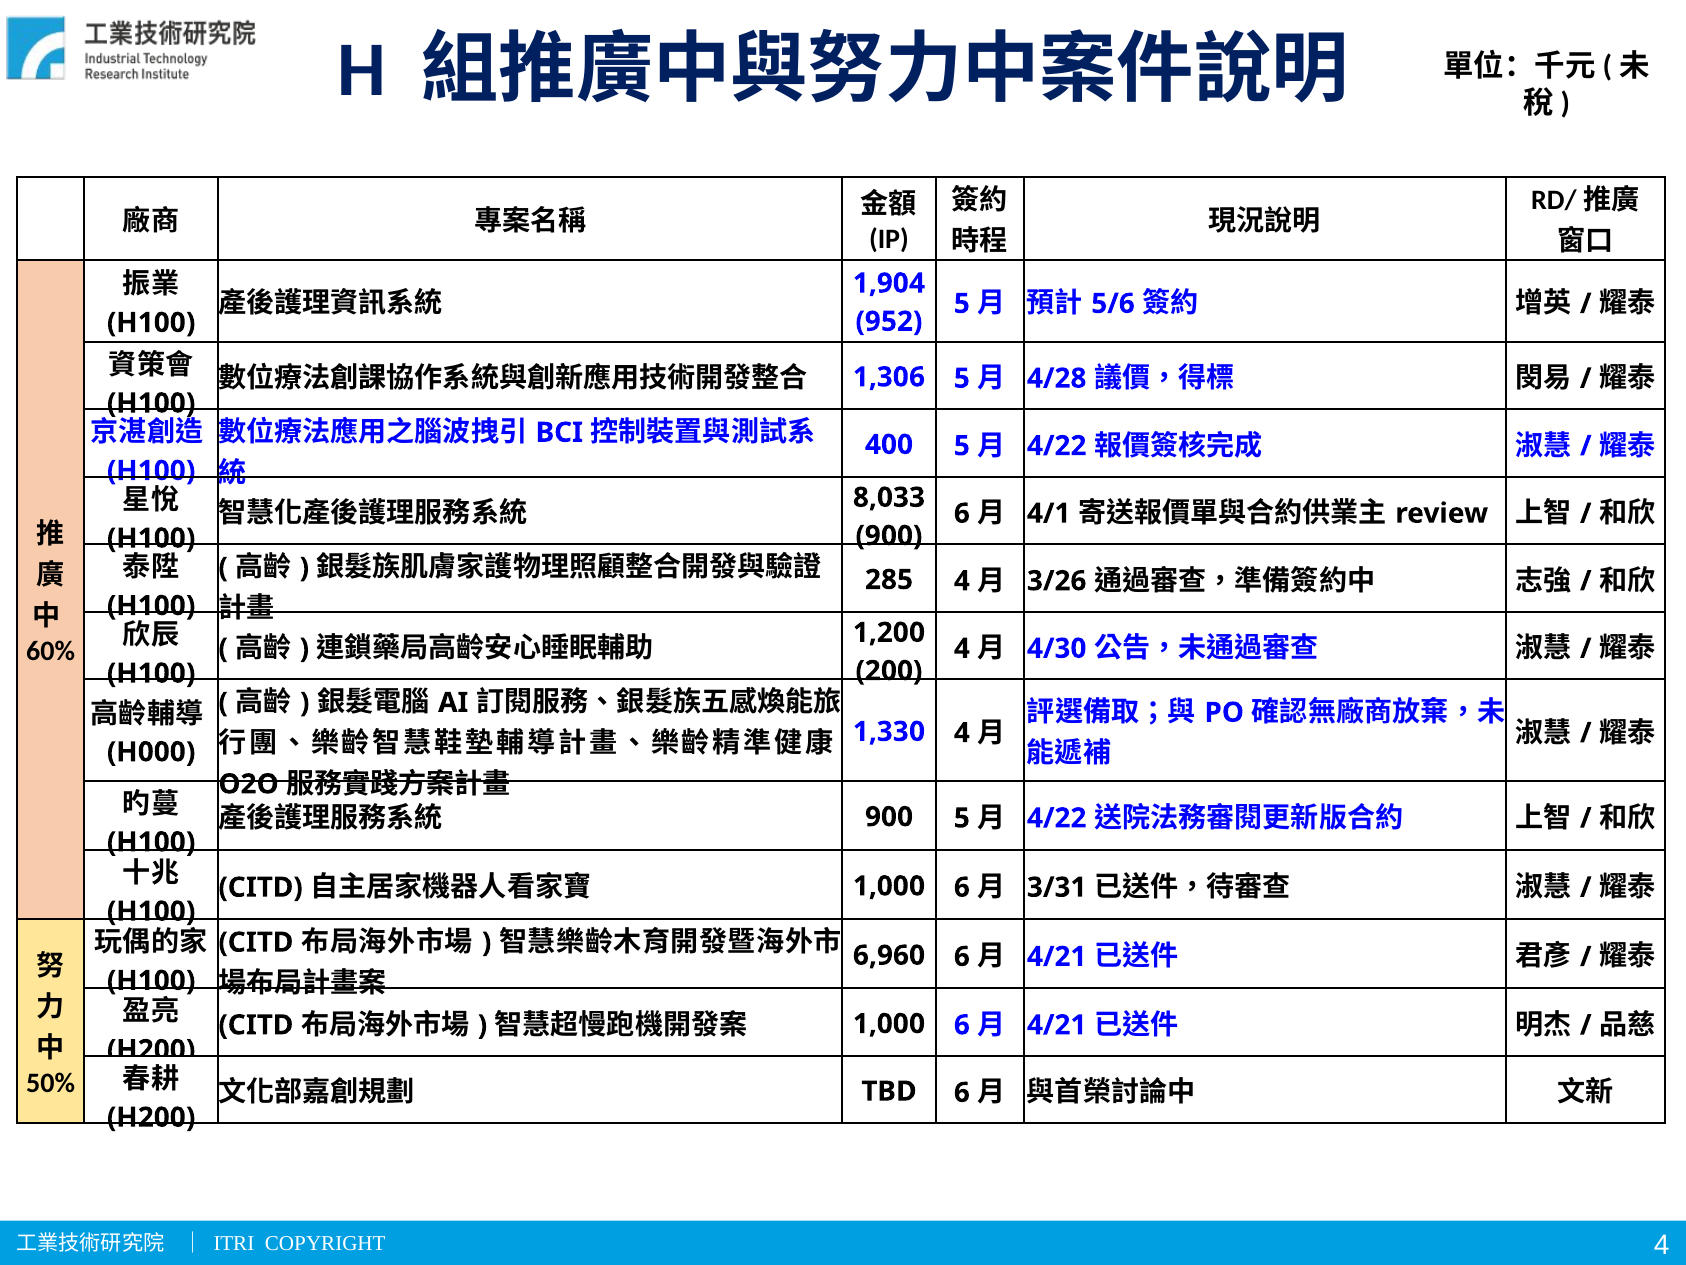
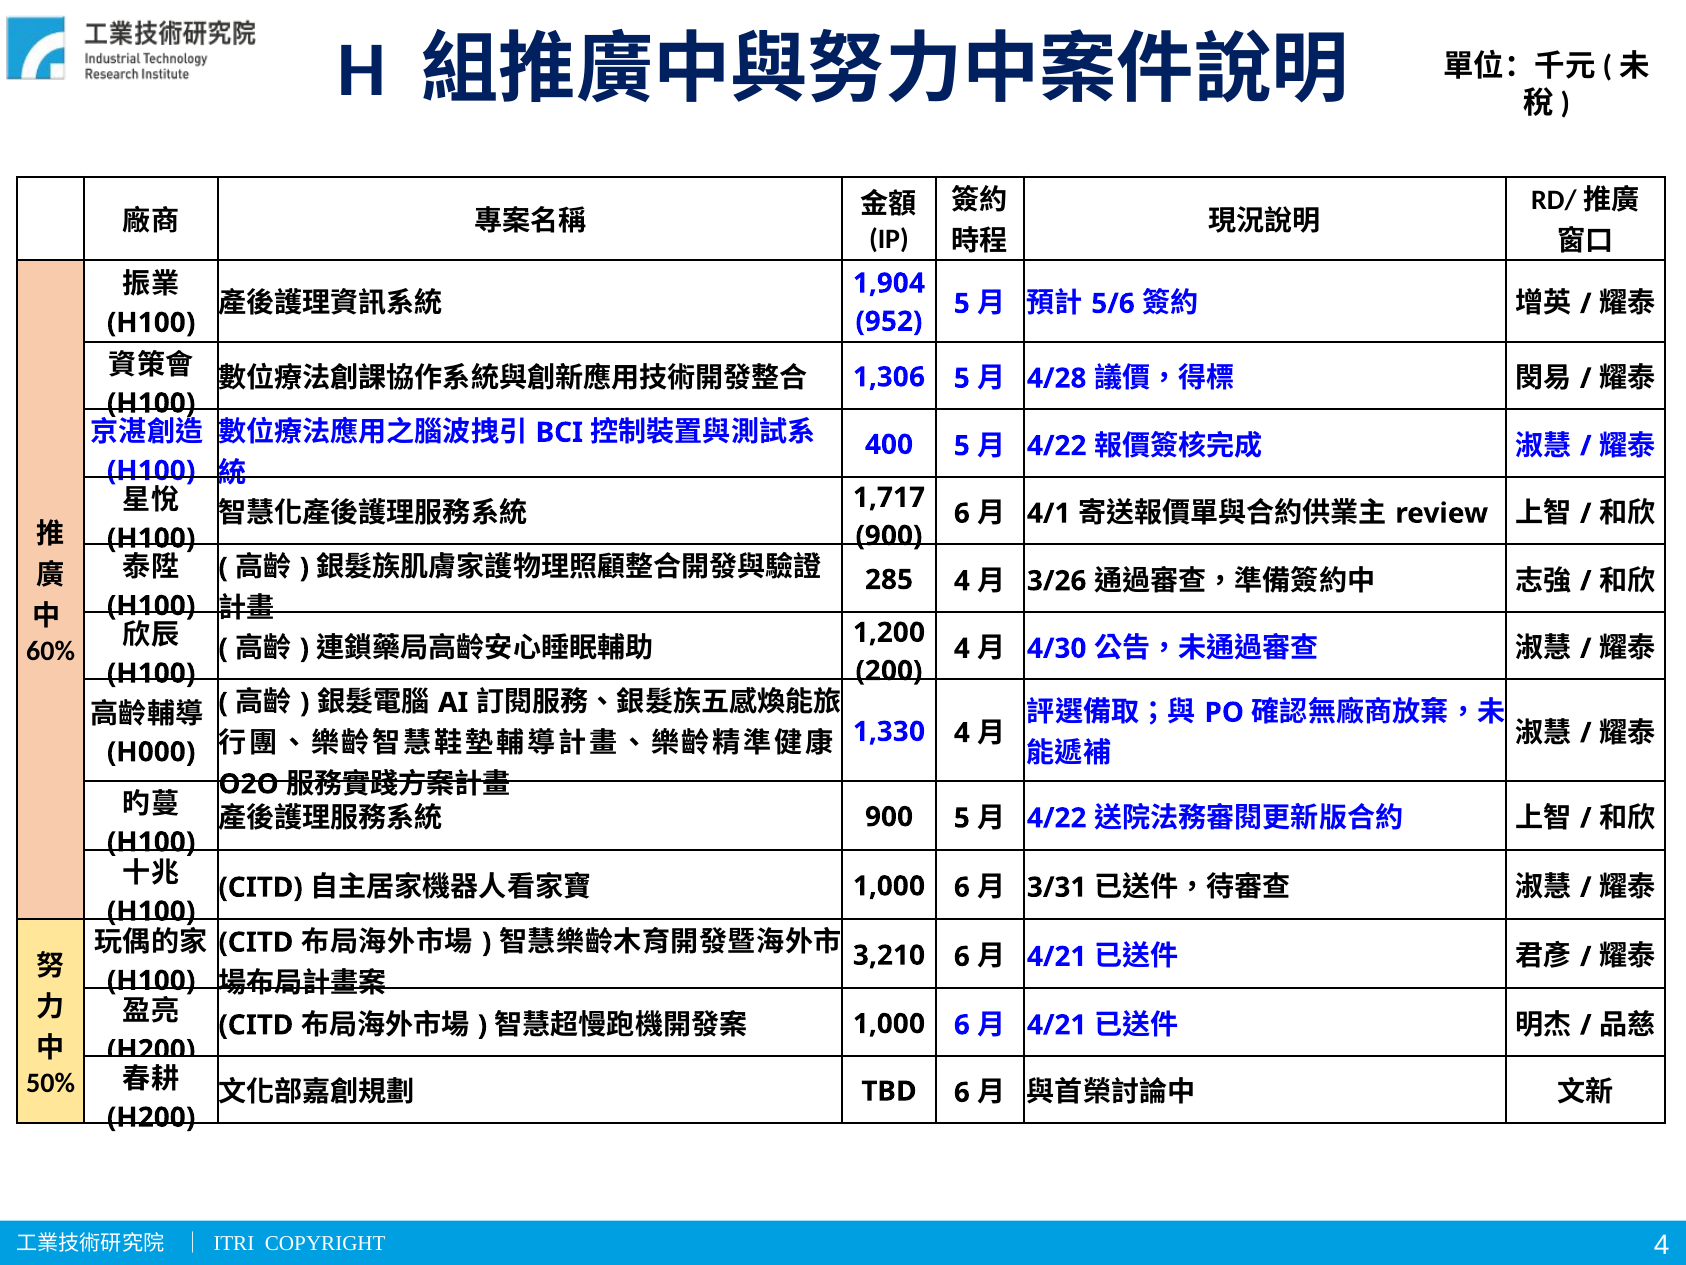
8,033: 8,033 -> 1,717
6,960: 6,960 -> 3,210
